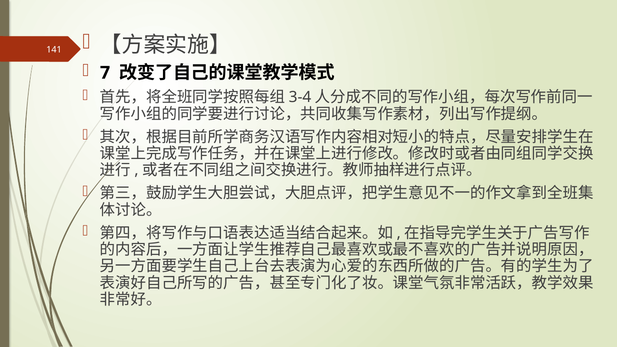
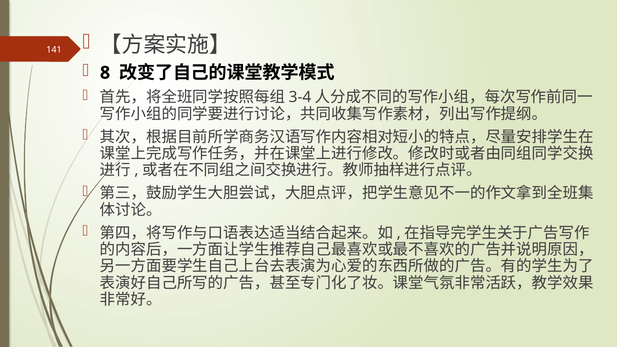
7: 7 -> 8
